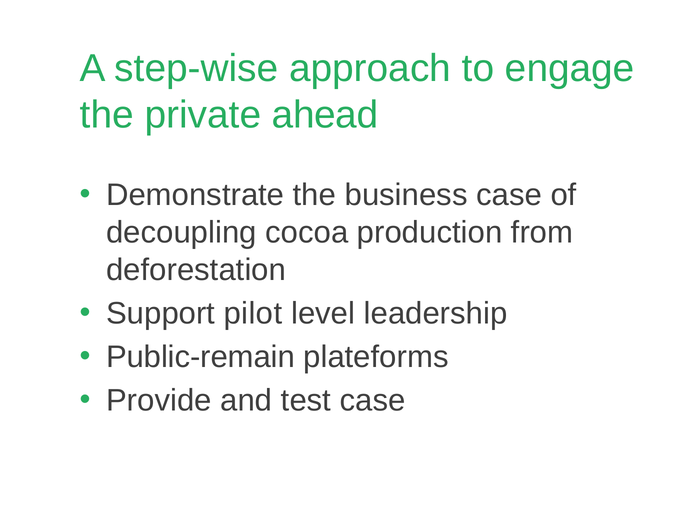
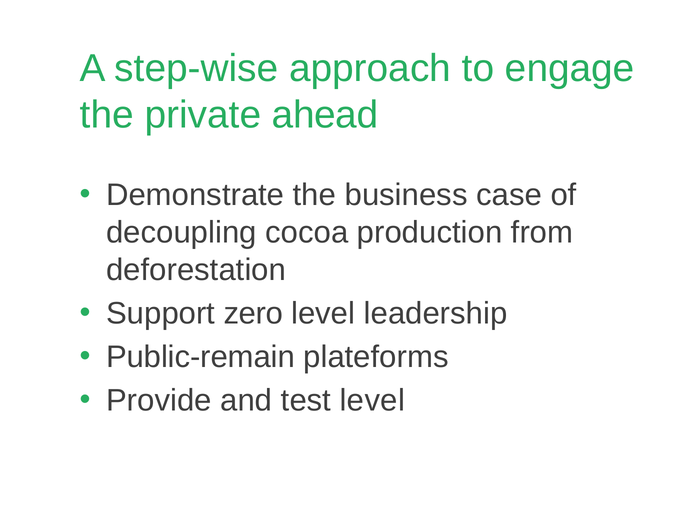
pilot: pilot -> zero
test case: case -> level
